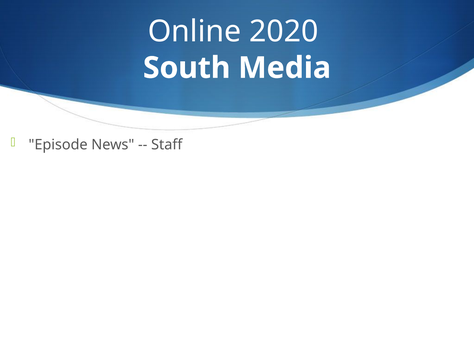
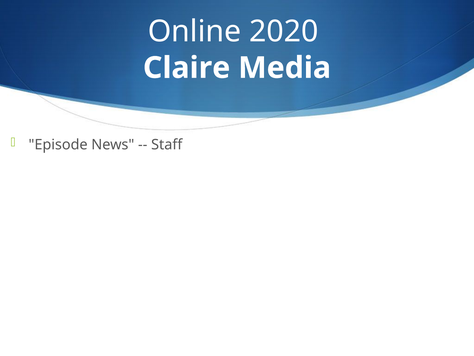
South: South -> Claire
